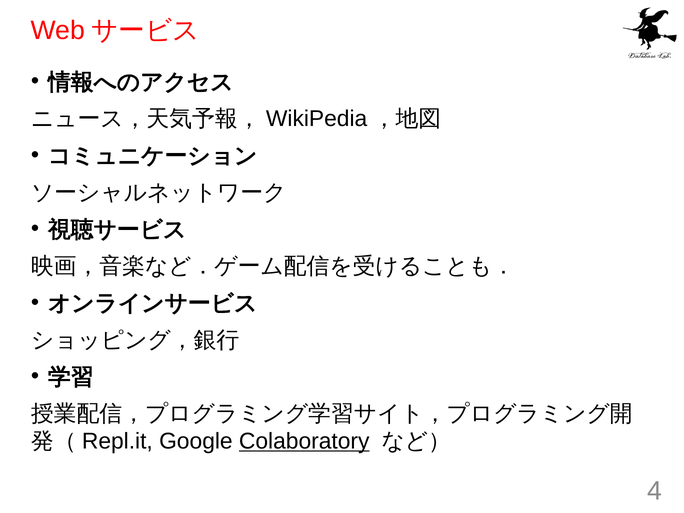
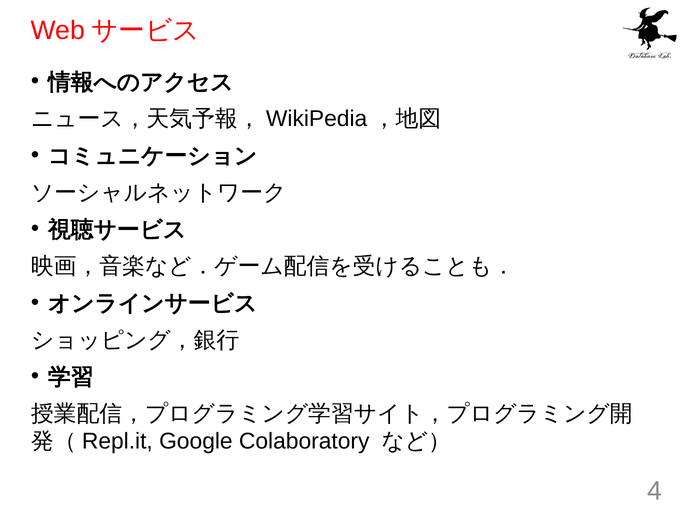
Colaboratory underline: present -> none
